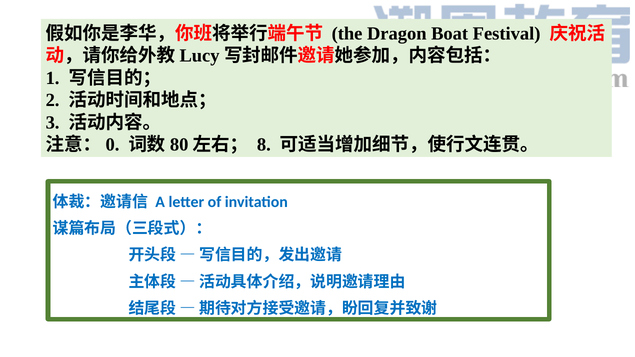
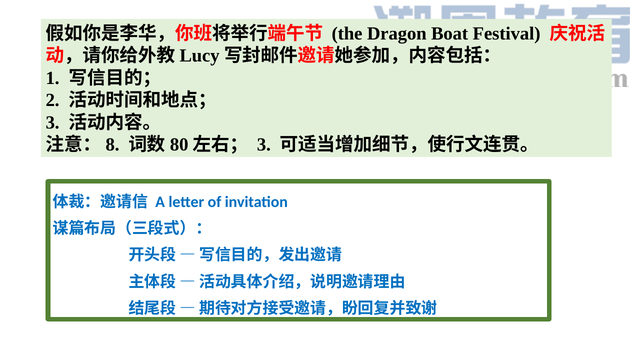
0: 0 -> 8
8 at (264, 145): 8 -> 3
